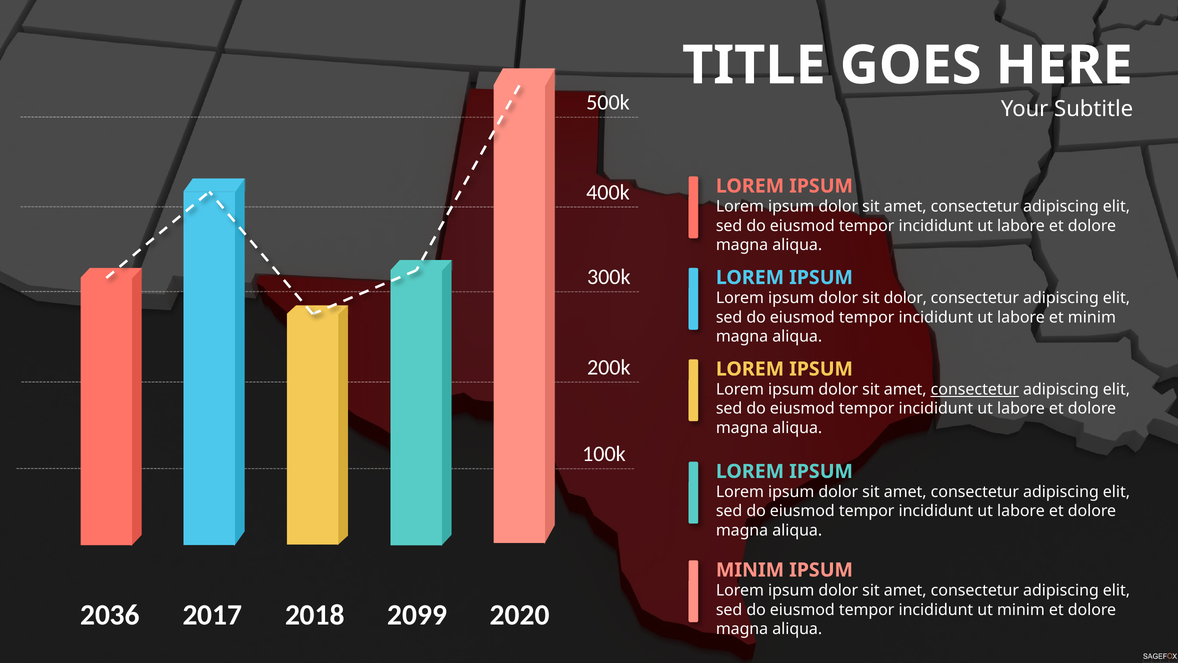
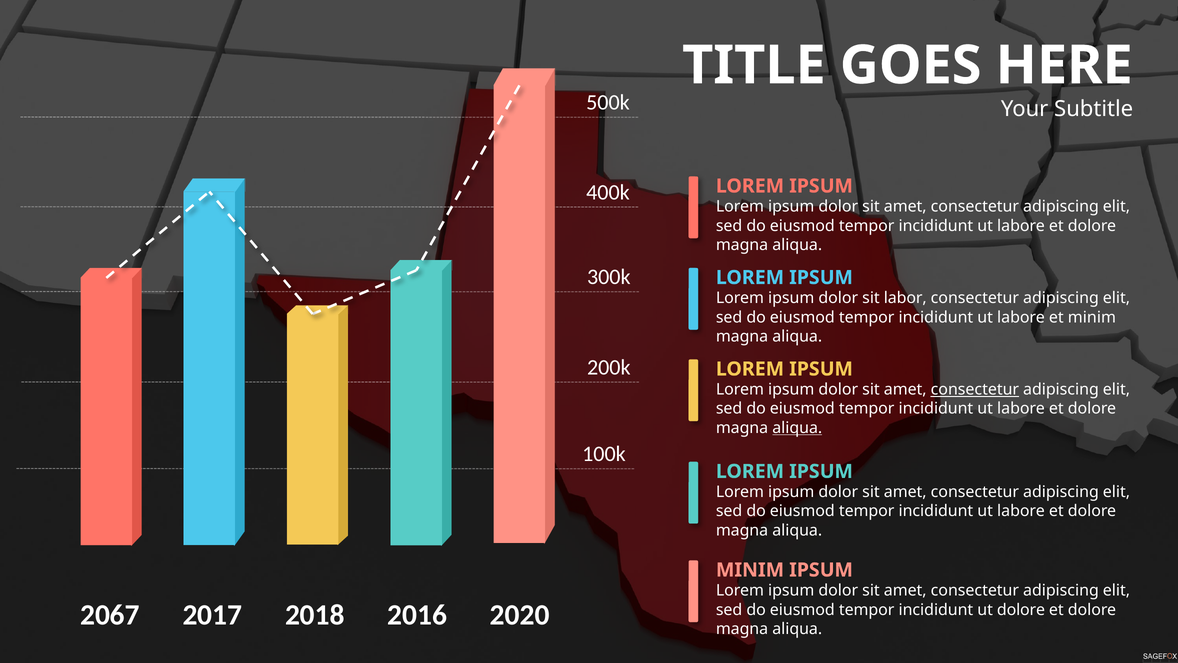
sit dolor: dolor -> labor
aliqua at (797, 428) underline: none -> present
2036: 2036 -> 2067
2099: 2099 -> 2016
ut minim: minim -> dolore
